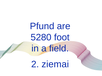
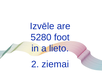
Pfund: Pfund -> Izvēle
field: field -> lieto
